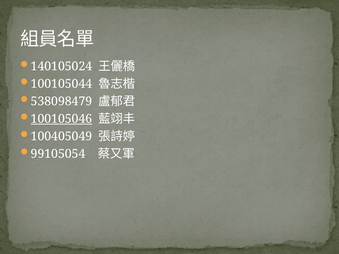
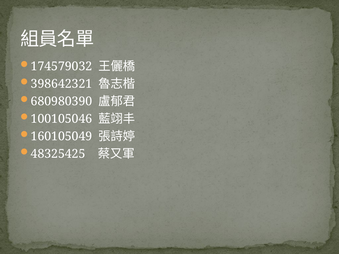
140105024: 140105024 -> 174579032
100105044: 100105044 -> 398642321
538098479: 538098479 -> 680980390
100105046 underline: present -> none
100405049: 100405049 -> 160105049
99105054: 99105054 -> 48325425
